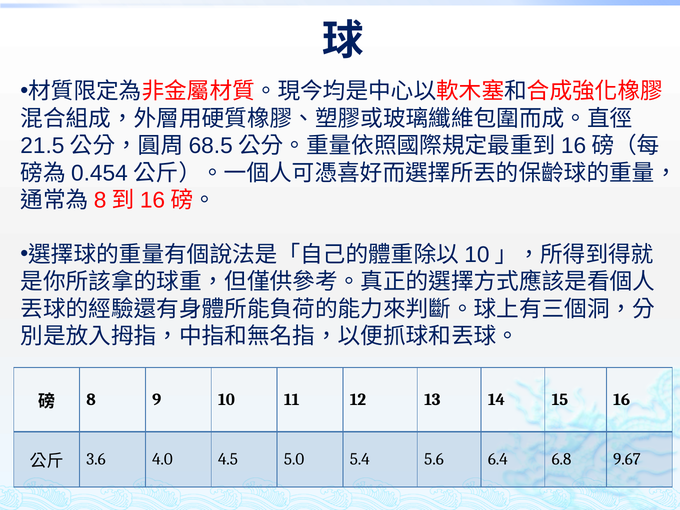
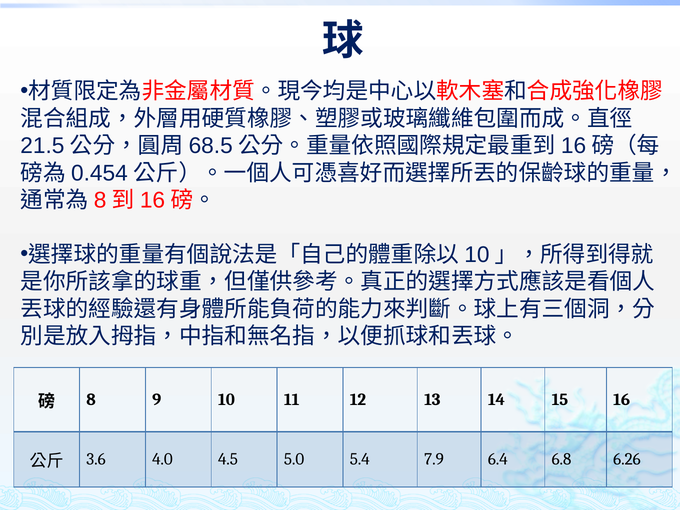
5.6: 5.6 -> 7.9
9.67: 9.67 -> 6.26
